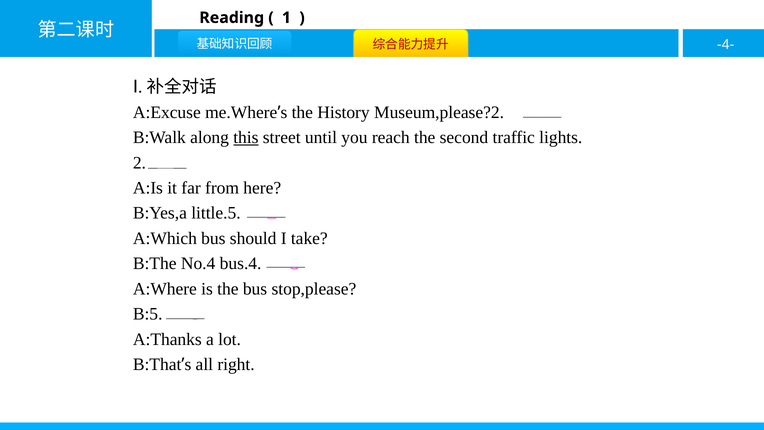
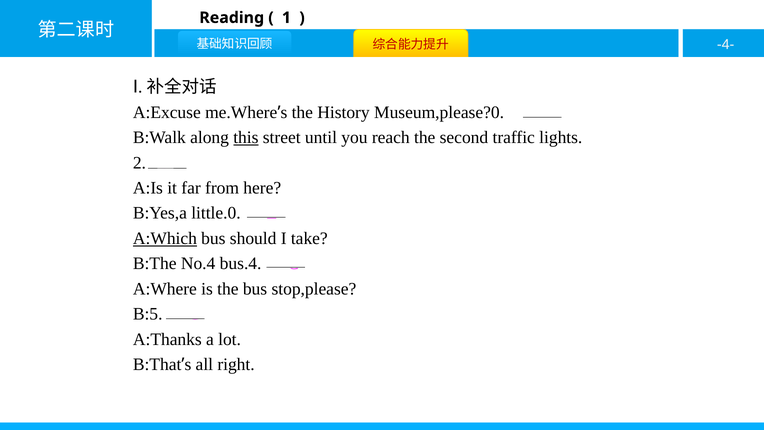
Museum,please?2: Museum,please?2 -> Museum,please?0
little.5: little.5 -> little.0
A:Which underline: none -> present
